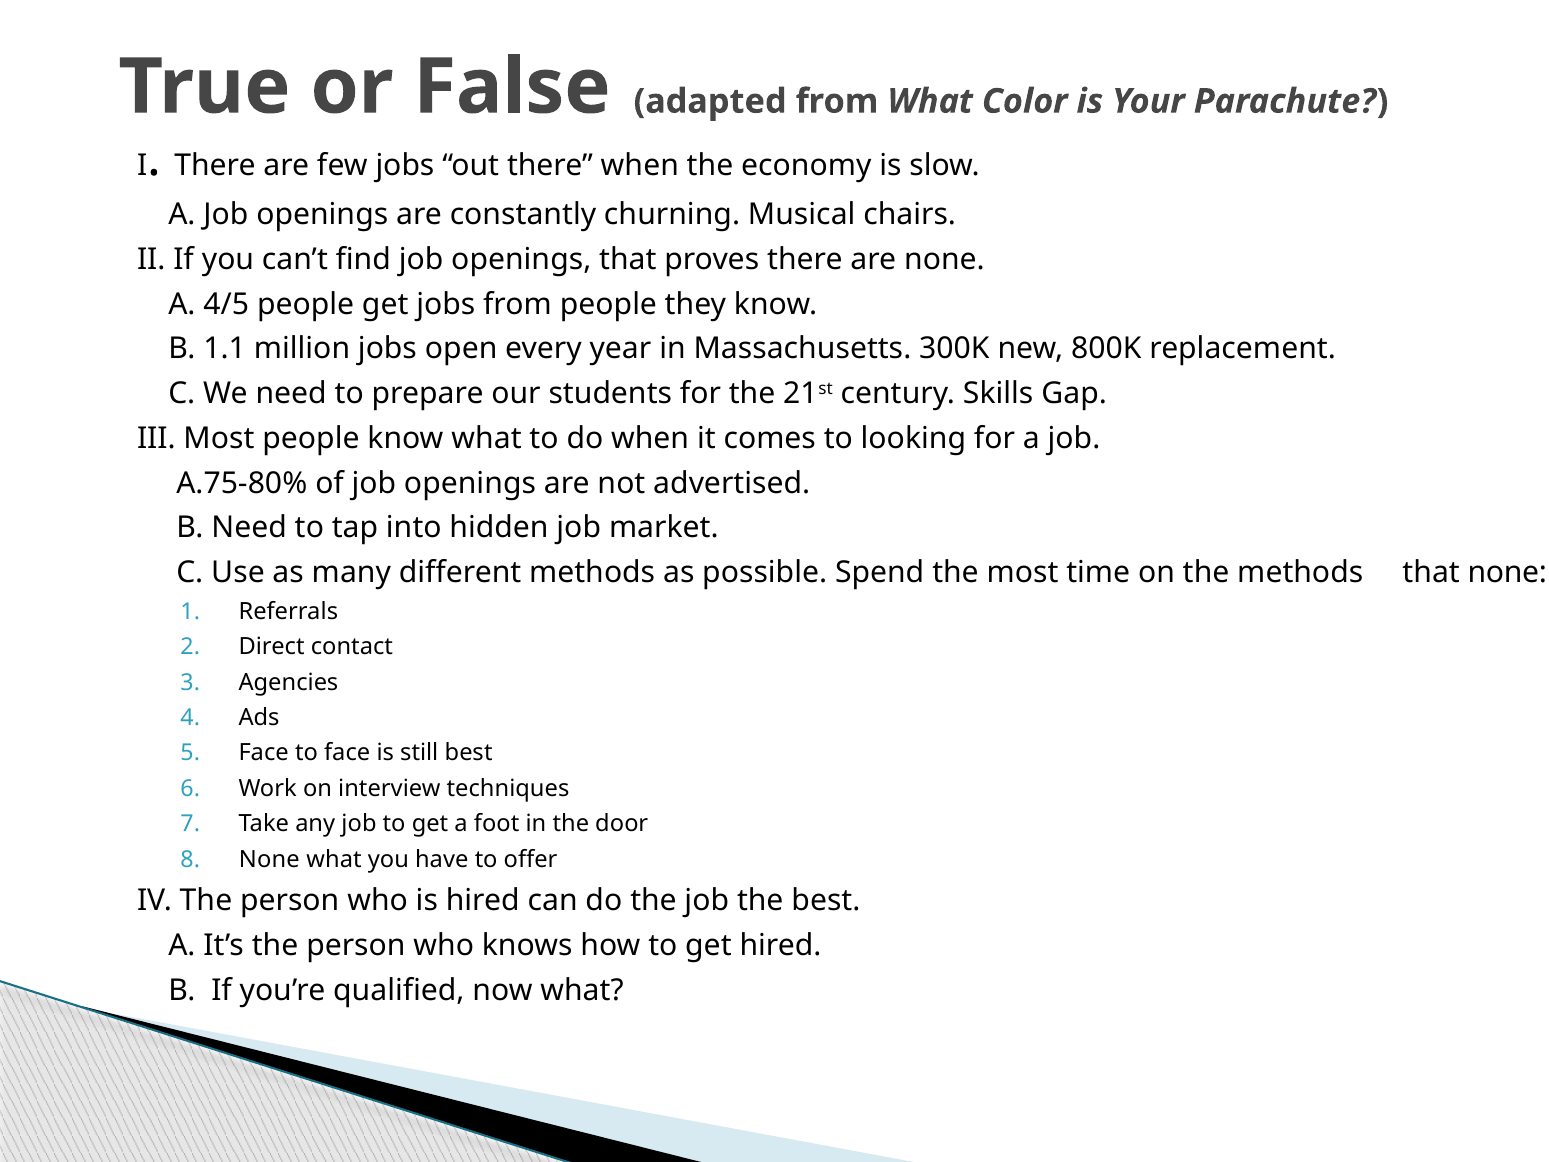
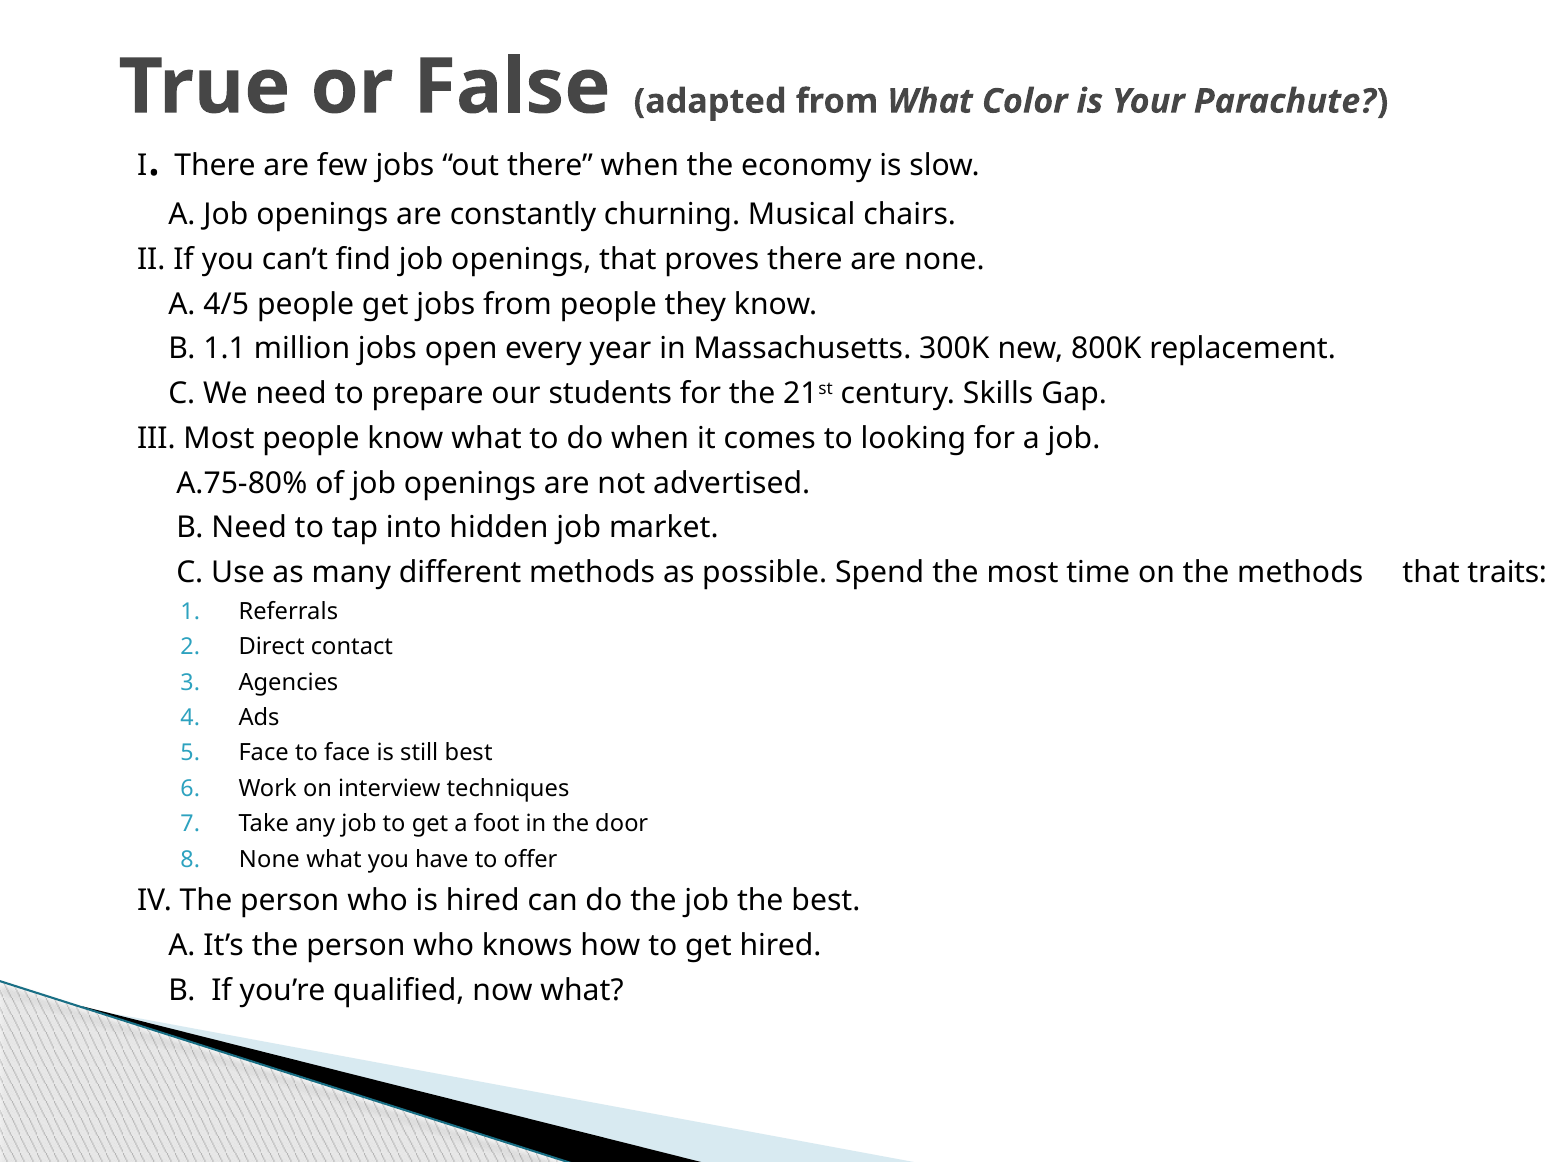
that none: none -> traits
